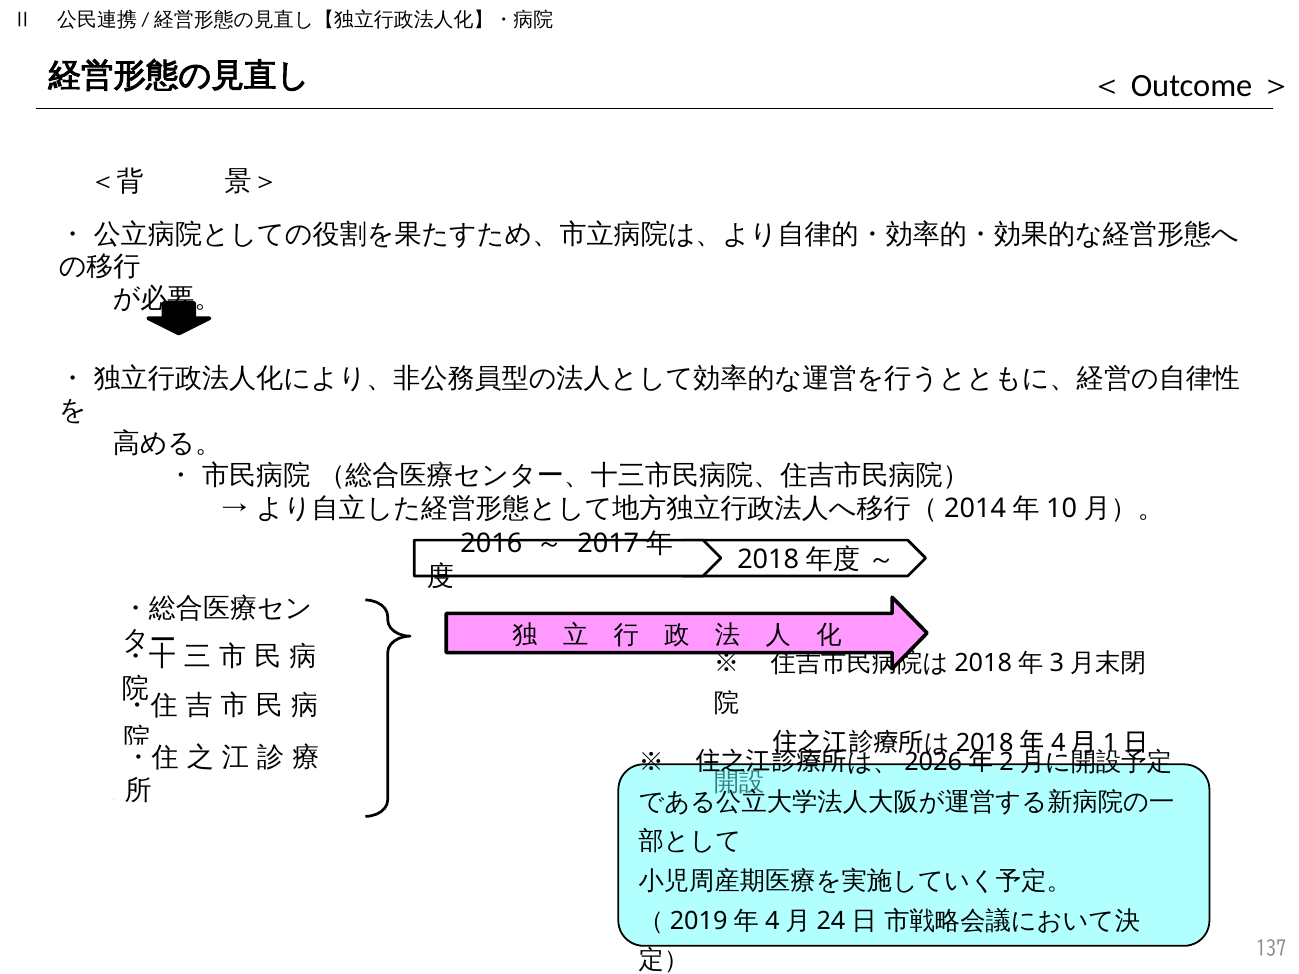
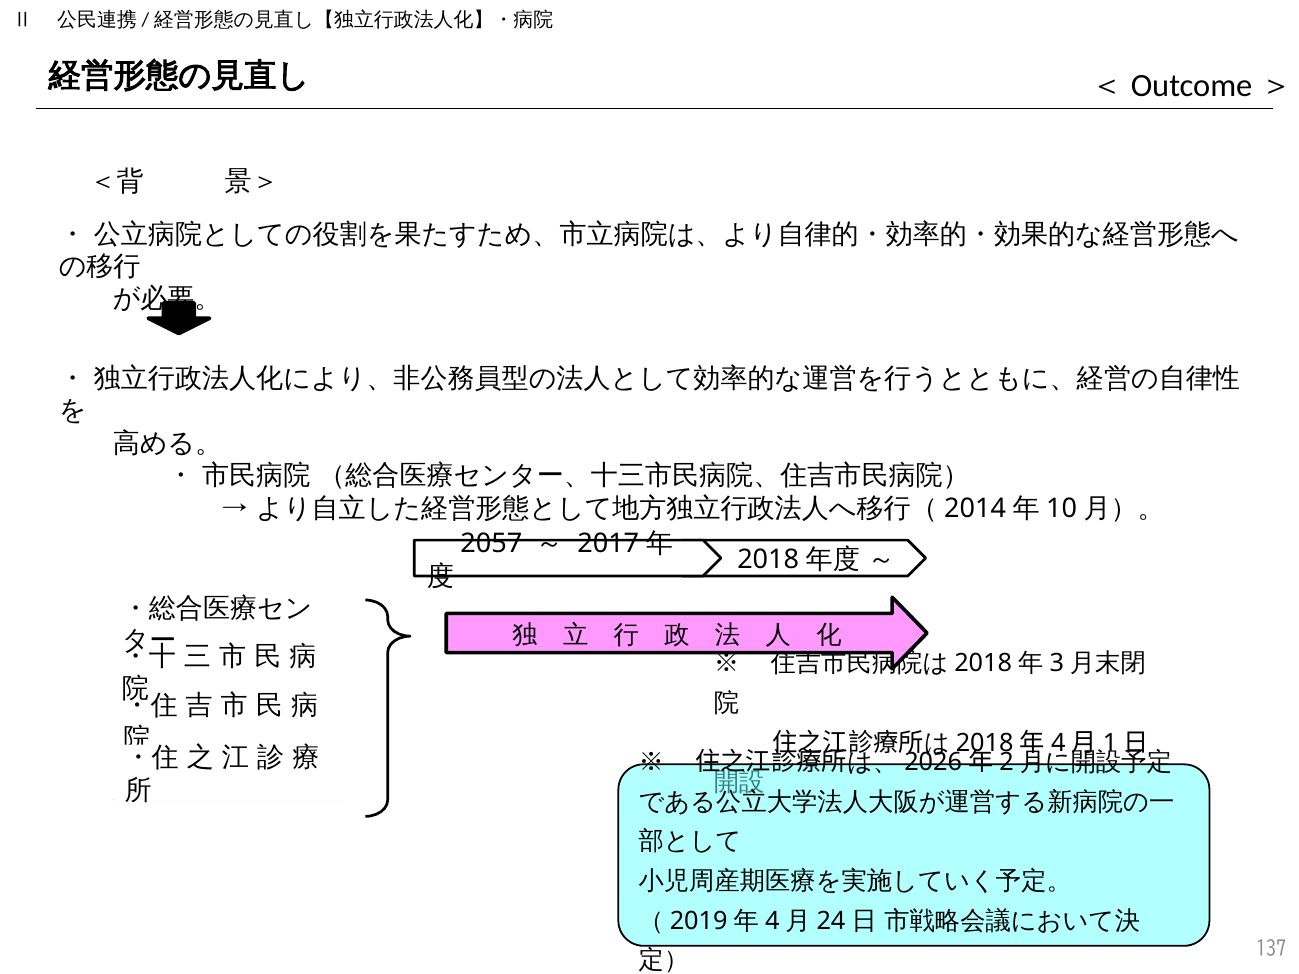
2016: 2016 -> 2057
